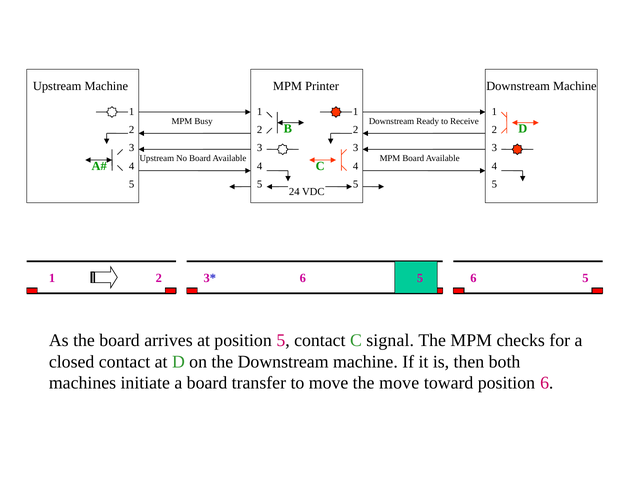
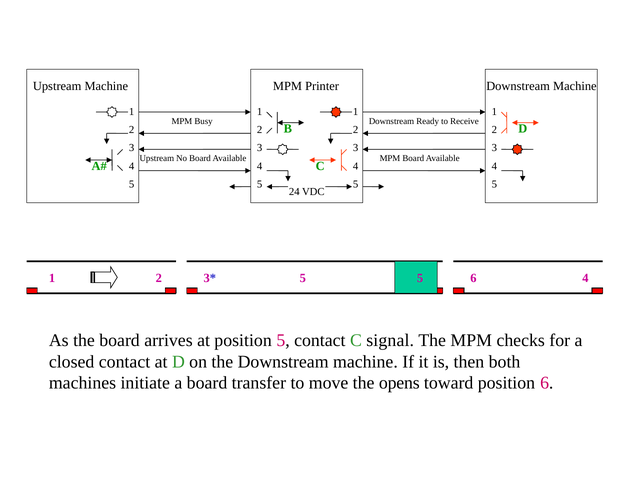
6 at (303, 278): 6 -> 5
5 6 5: 5 -> 4
the move: move -> opens
